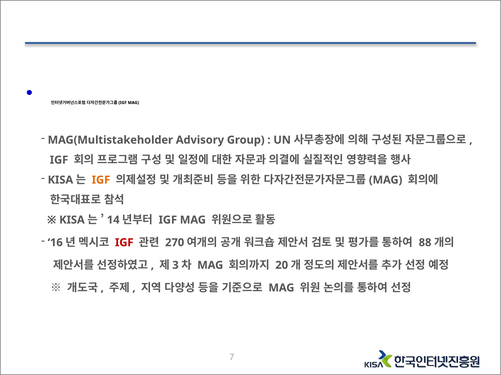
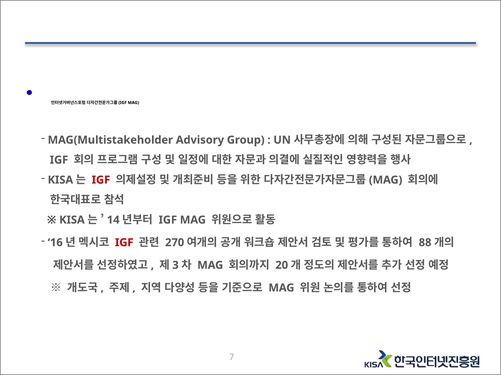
IGF at (101, 180) colour: orange -> red
